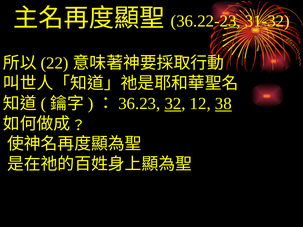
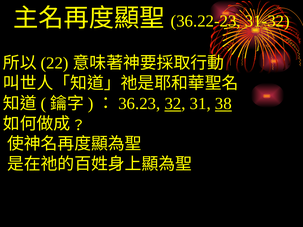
12: 12 -> 31
